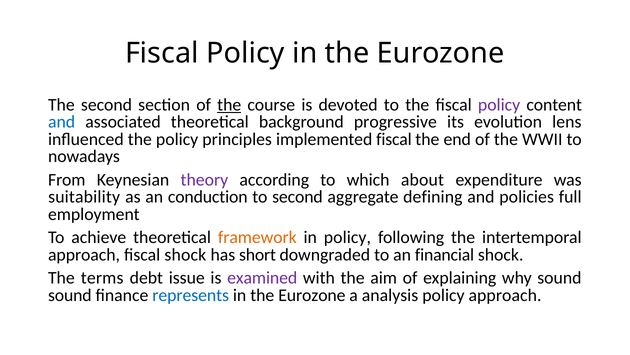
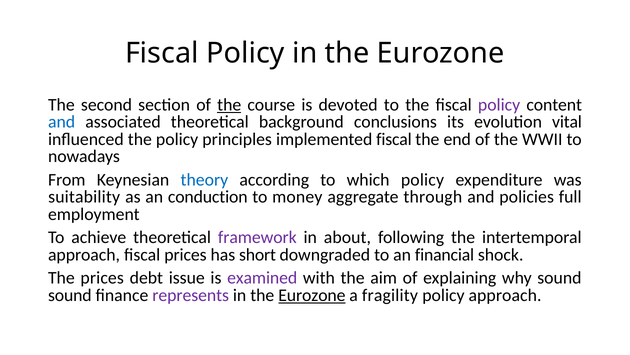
progressive: progressive -> conclusions
lens: lens -> vital
theory colour: purple -> blue
which about: about -> policy
to second: second -> money
defining: defining -> through
framework colour: orange -> purple
in policy: policy -> about
fiscal shock: shock -> prices
The terms: terms -> prices
represents colour: blue -> purple
Eurozone at (312, 295) underline: none -> present
analysis: analysis -> fragility
